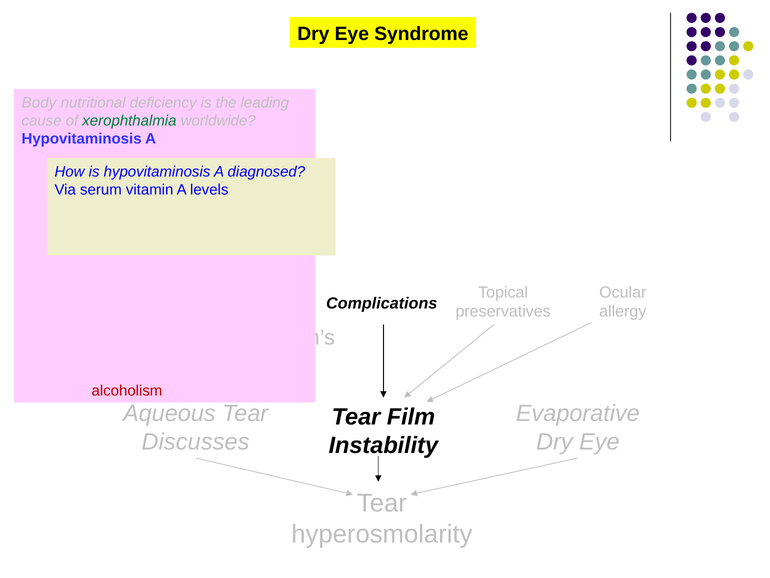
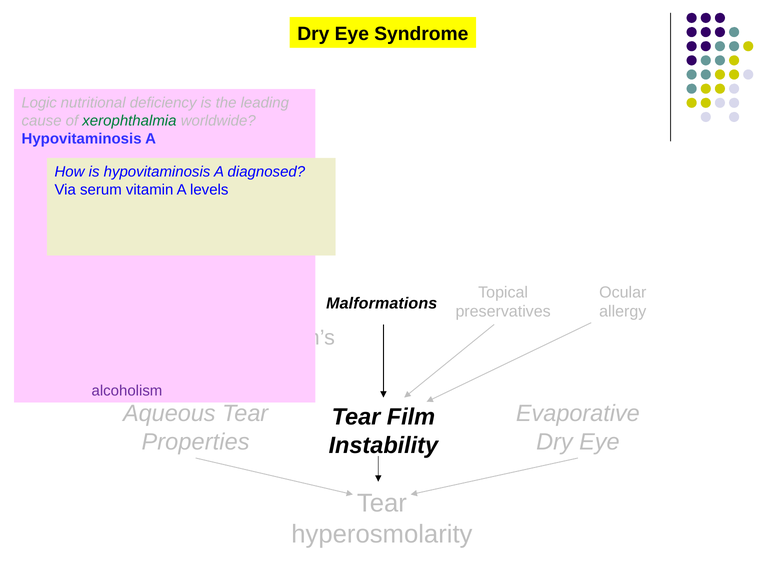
Body: Body -> Logic
Complications: Complications -> Malformations
alcoholism colour: red -> purple
Discusses: Discusses -> Properties
